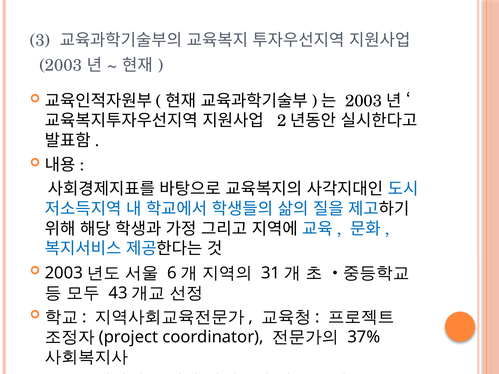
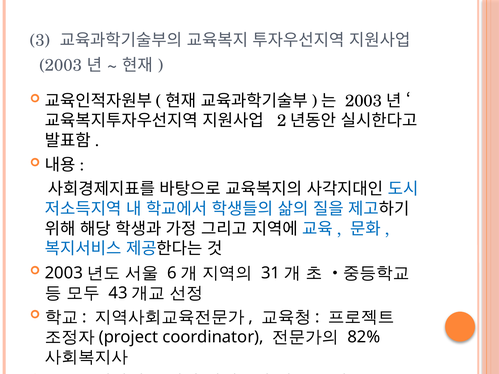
37%: 37% -> 82%
